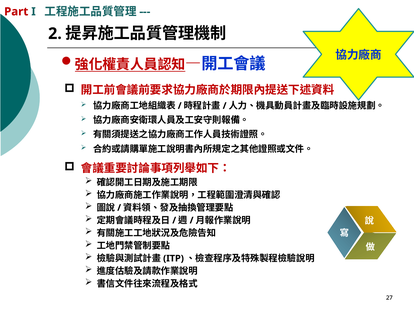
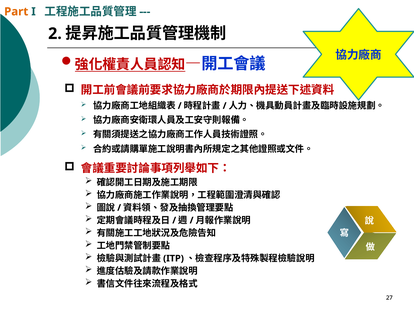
Part colour: red -> orange
